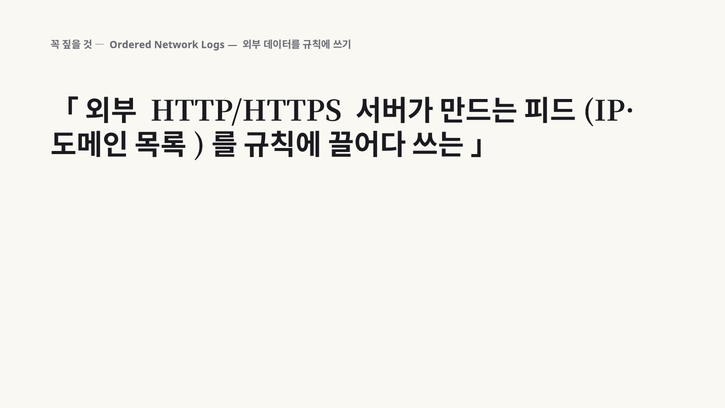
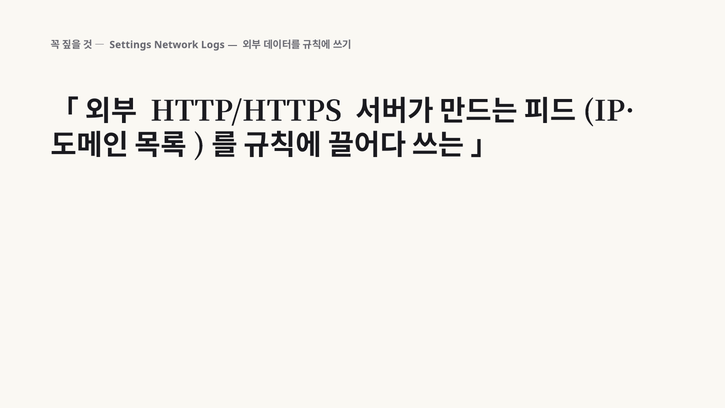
Ordered: Ordered -> Settings
